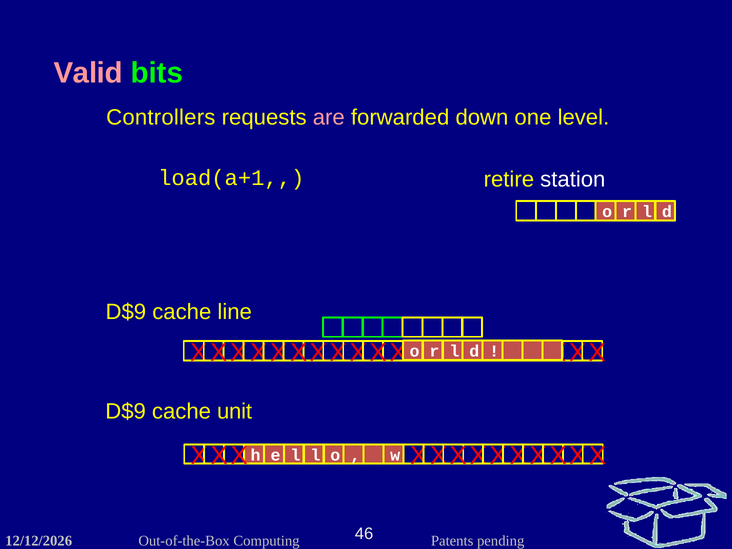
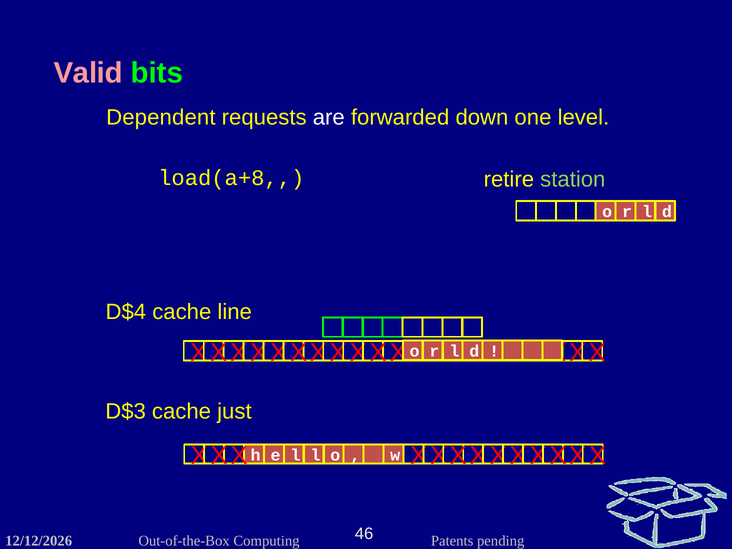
Controllers: Controllers -> Dependent
are colour: pink -> white
station colour: white -> light green
load(a+1: load(a+1 -> load(a+8
D$9 at (126, 312): D$9 -> D$4
D$9 at (126, 412): D$9 -> D$3
unit: unit -> just
